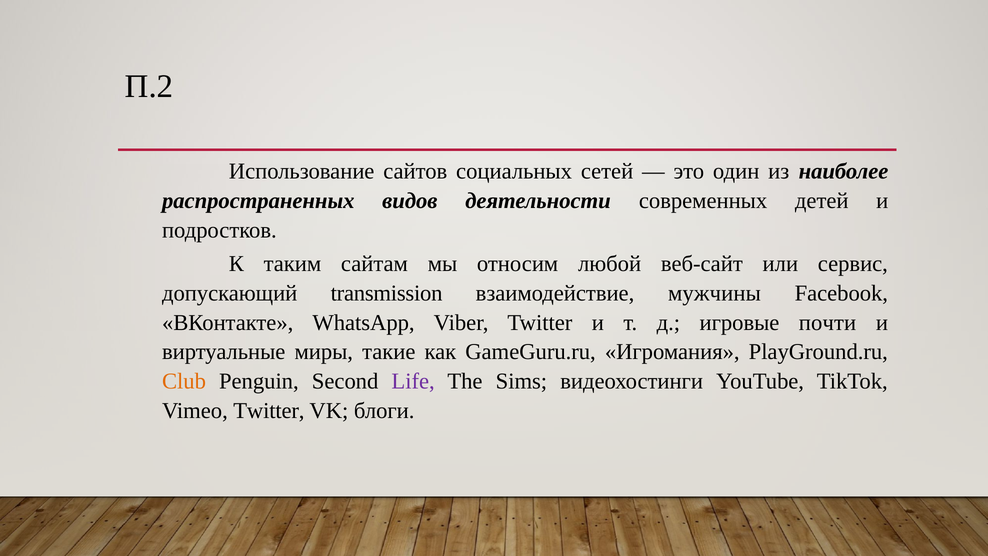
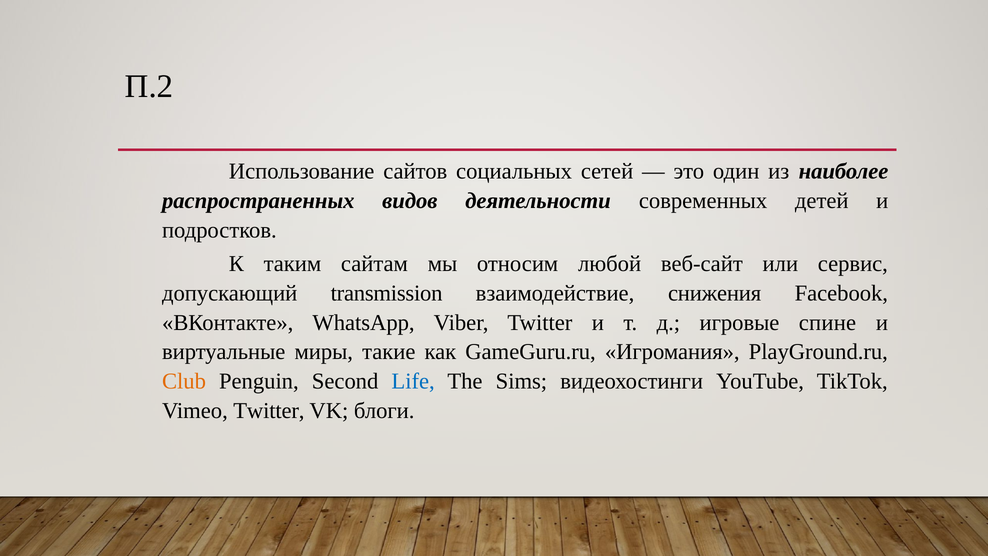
мужчины: мужчины -> снижения
почти: почти -> спине
Life colour: purple -> blue
